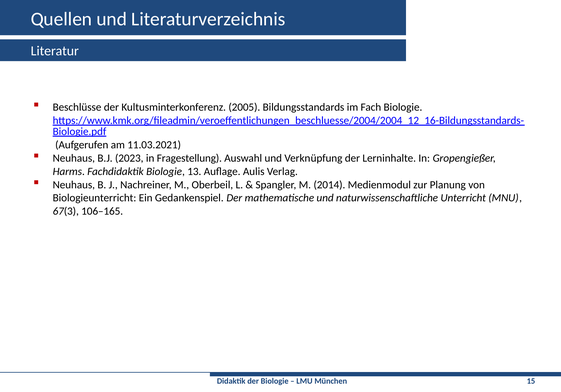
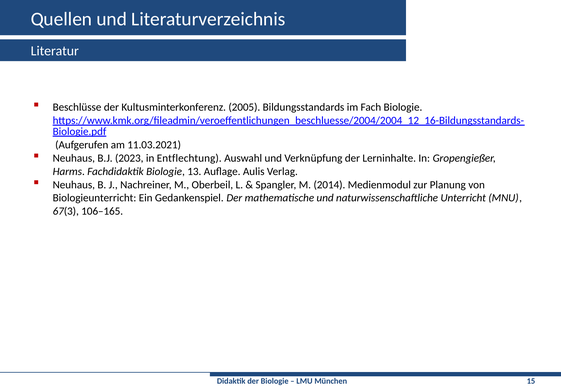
Fragestellung: Fragestellung -> Entflechtung
